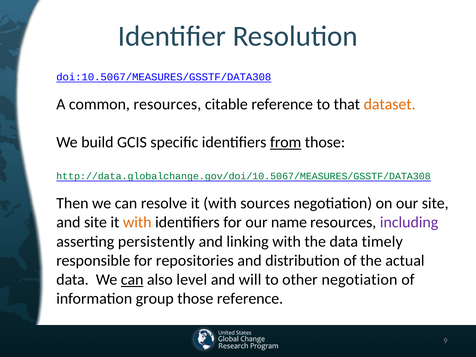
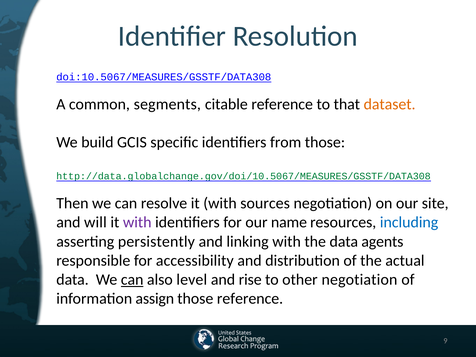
common resources: resources -> segments
from underline: present -> none
and site: site -> will
with at (137, 222) colour: orange -> purple
including colour: purple -> blue
timely: timely -> agents
repositories: repositories -> accessibility
will: will -> rise
group: group -> assign
